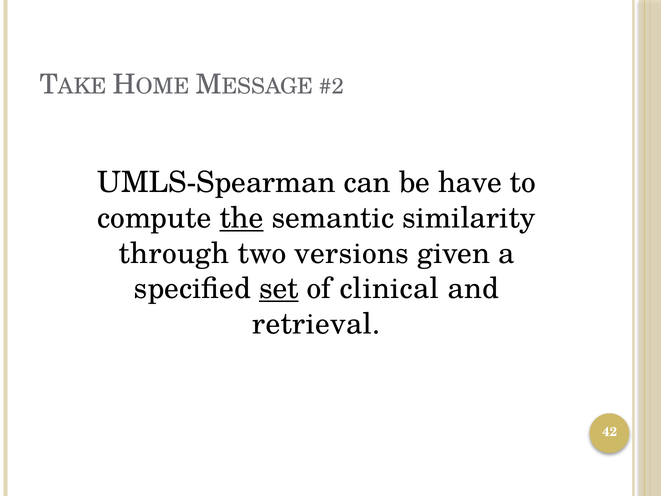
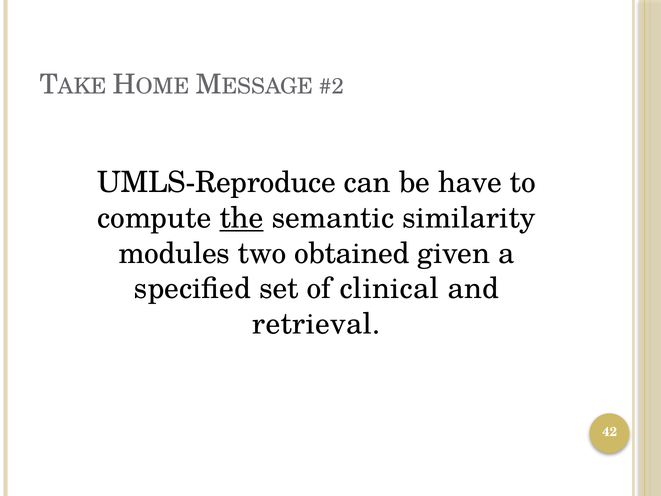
UMLS-Spearman: UMLS-Spearman -> UMLS-Reproduce
through: through -> modules
versions: versions -> obtained
set underline: present -> none
